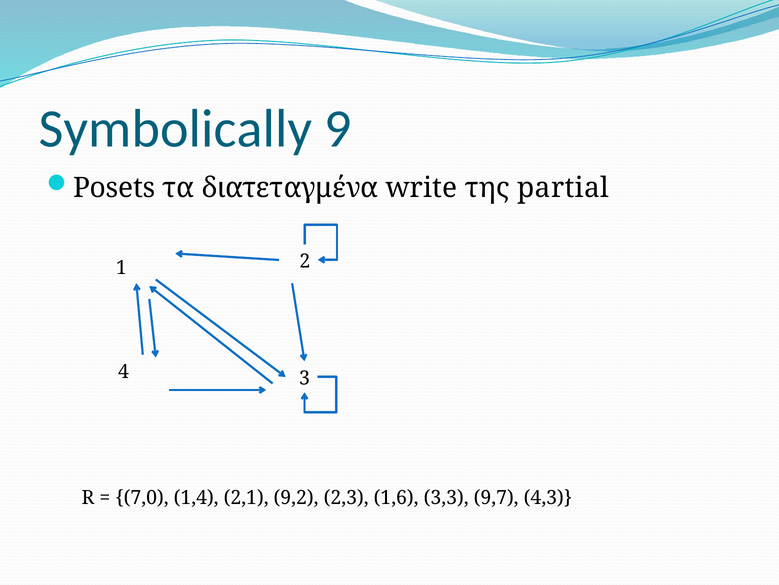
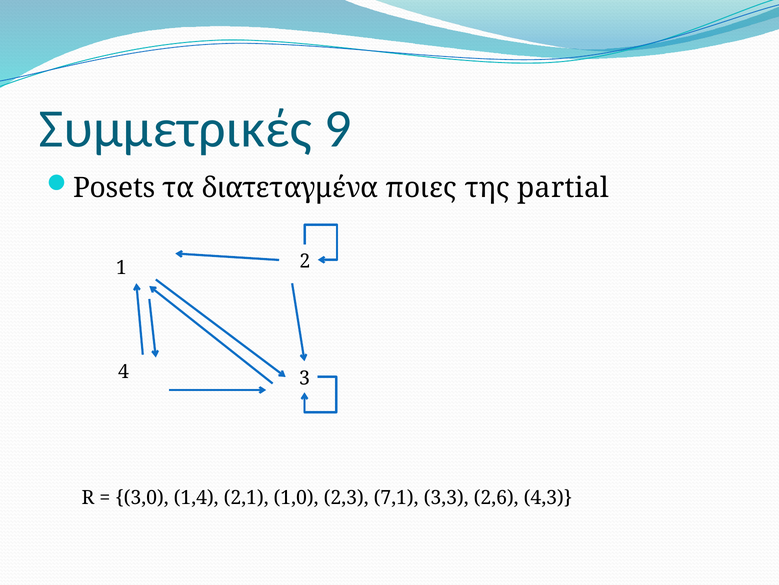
Symbolically: Symbolically -> Συμμετρικές
write: write -> ποιες
7,0: 7,0 -> 3,0
9,2: 9,2 -> 1,0
1,6: 1,6 -> 7,1
9,7: 9,7 -> 2,6
